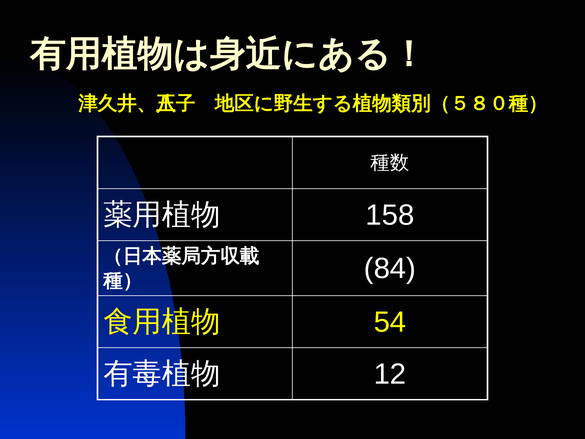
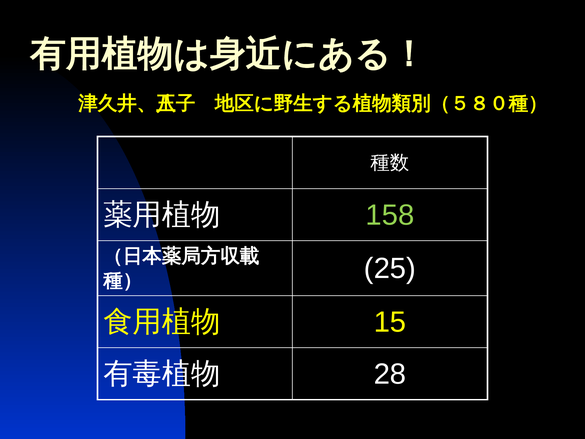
158 colour: white -> light green
84: 84 -> 25
54: 54 -> 15
12: 12 -> 28
